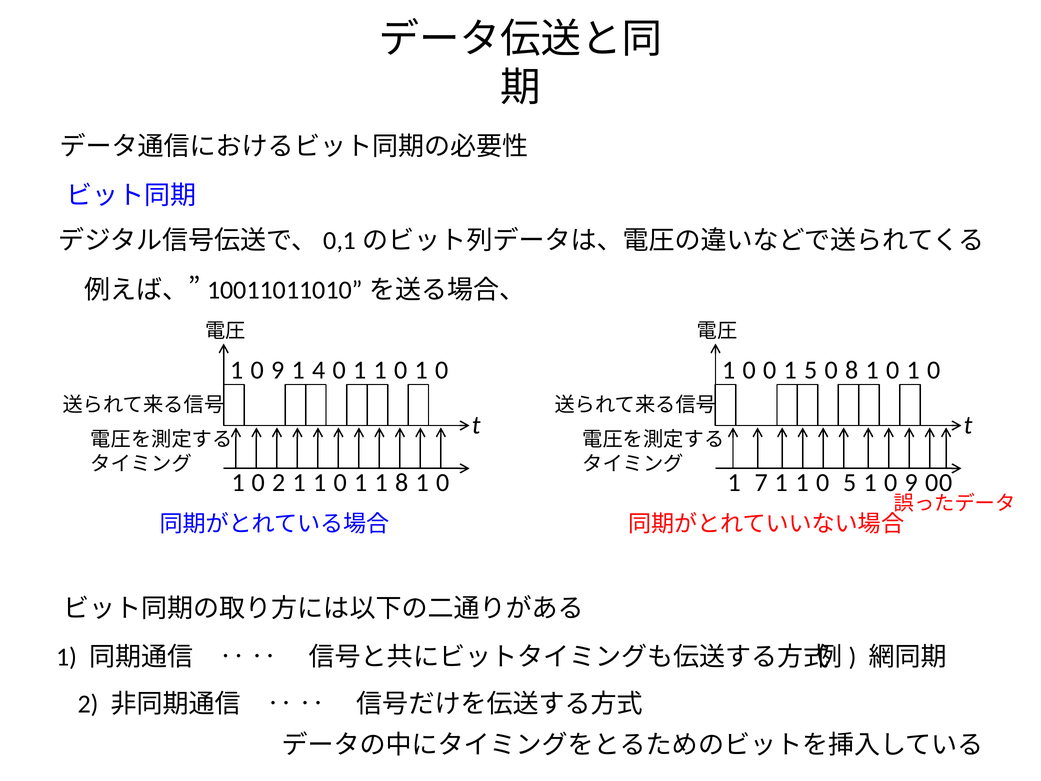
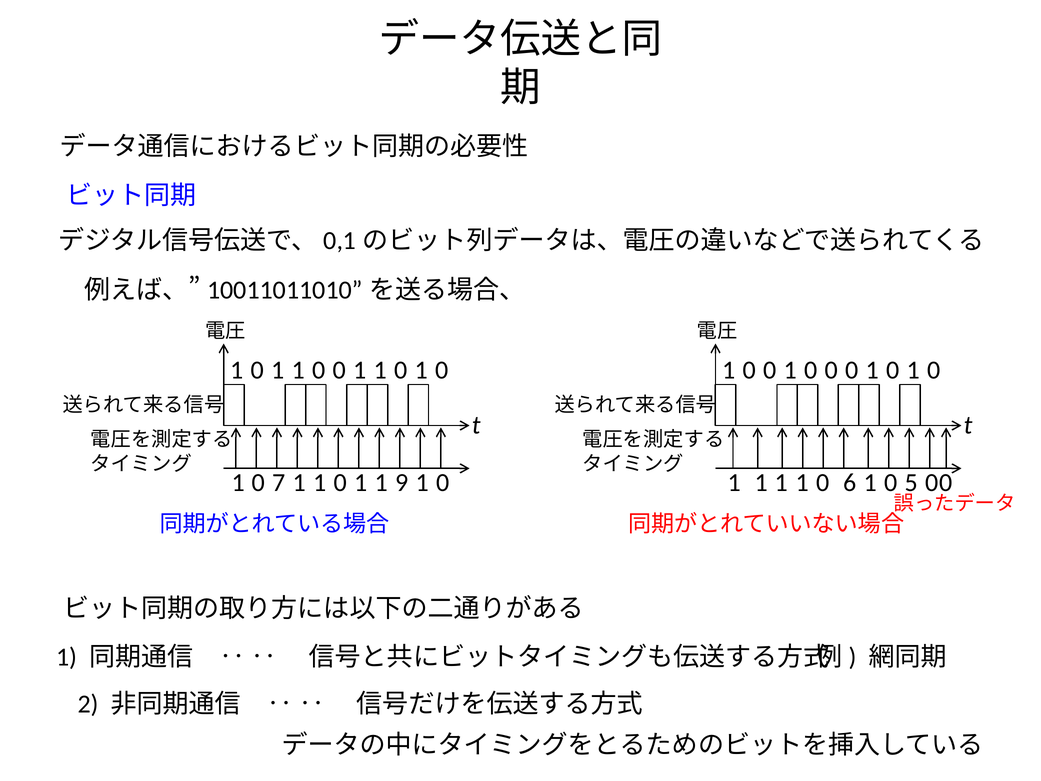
9 at (278, 370): 9 -> 1
4 at (319, 370): 4 -> 0
5 at (811, 370): 5 -> 0
8 at (852, 370): 8 -> 0
0 2: 2 -> 7
1 8: 8 -> 9
7 at (761, 483): 7 -> 1
0 5: 5 -> 6
9 at (911, 483): 9 -> 5
